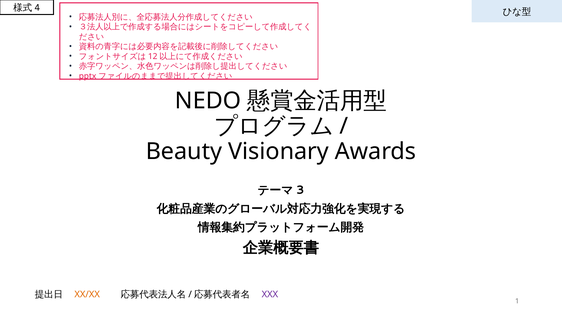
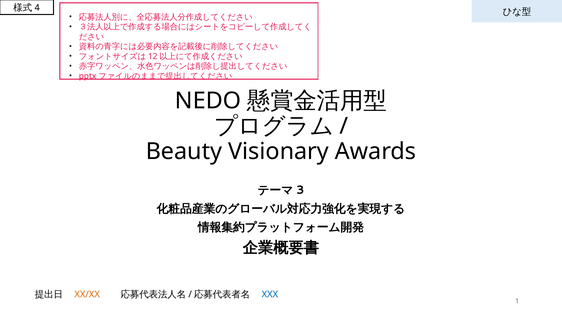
XXX colour: purple -> blue
